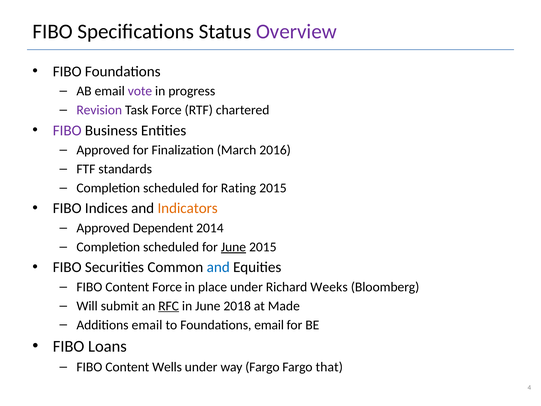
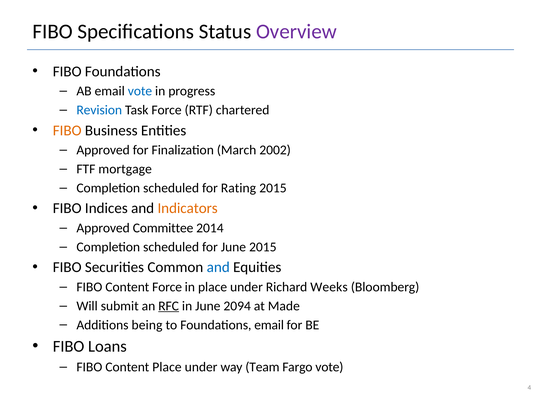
vote at (140, 91) colour: purple -> blue
Revision colour: purple -> blue
FIBO at (67, 130) colour: purple -> orange
2016: 2016 -> 2002
standards: standards -> mortgage
Dependent: Dependent -> Committee
June at (233, 247) underline: present -> none
2018: 2018 -> 2094
Additions email: email -> being
Content Wells: Wells -> Place
way Fargo: Fargo -> Team
Fargo that: that -> vote
